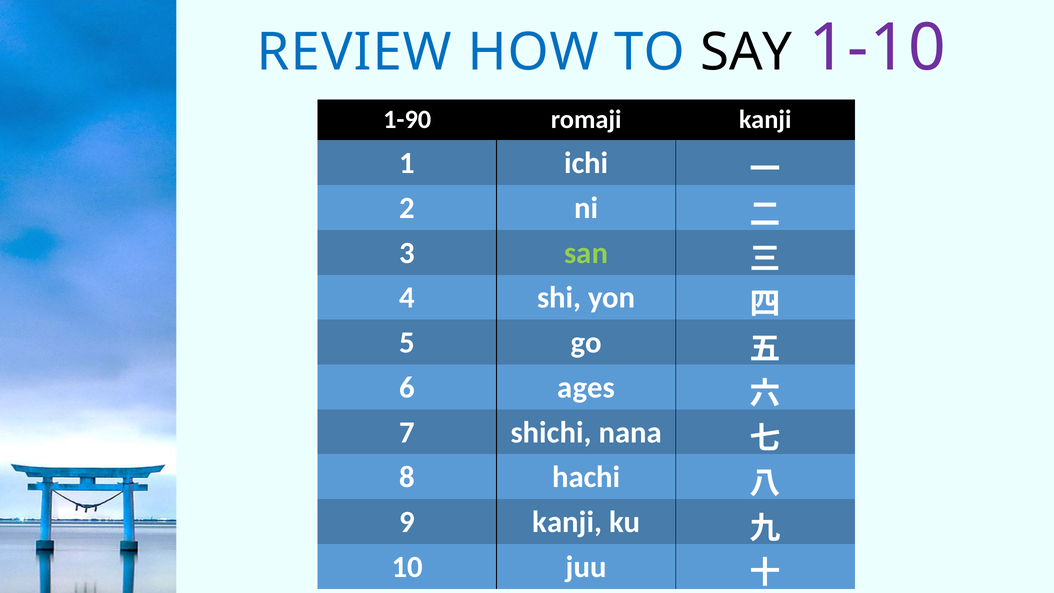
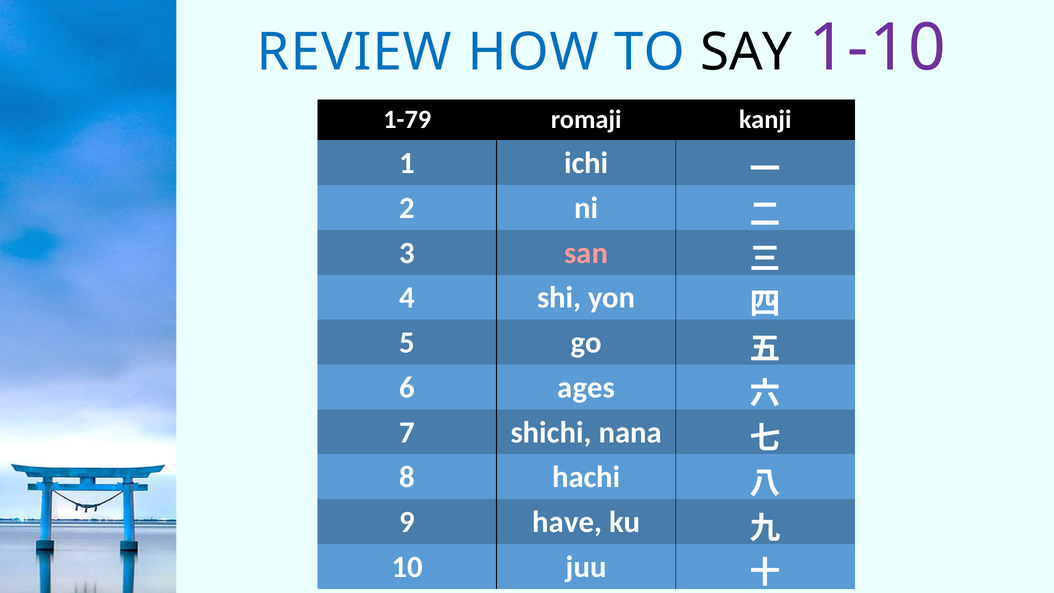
1-90: 1-90 -> 1-79
san colour: light green -> pink
9 kanji: kanji -> have
